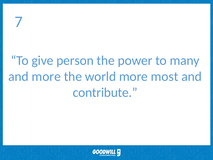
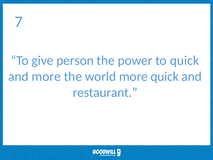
to many: many -> quick
more most: most -> quick
contribute: contribute -> restaurant
